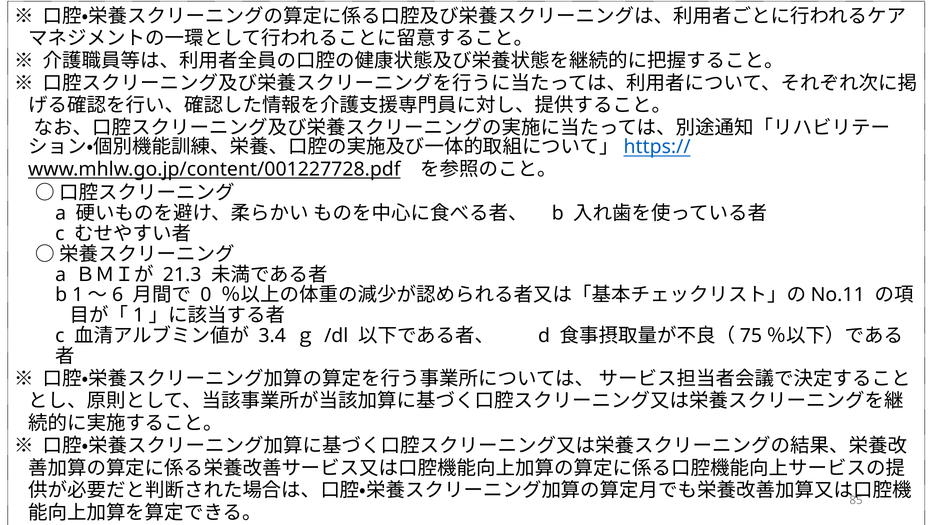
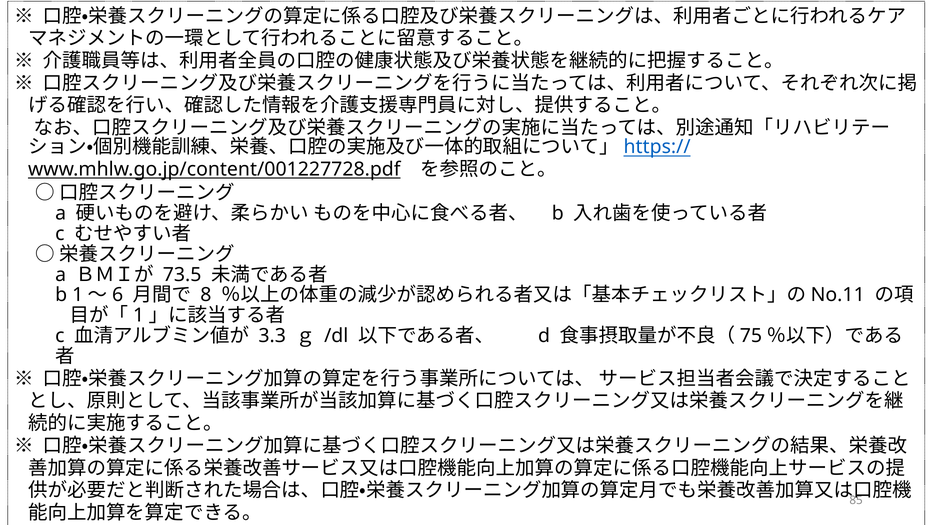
21.3: 21.3 -> 73.5
0: 0 -> 8
3.4: 3.4 -> 3.3
